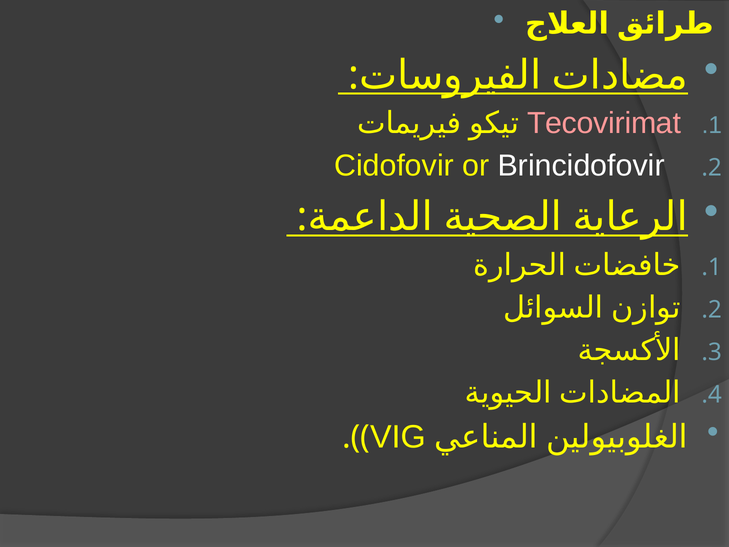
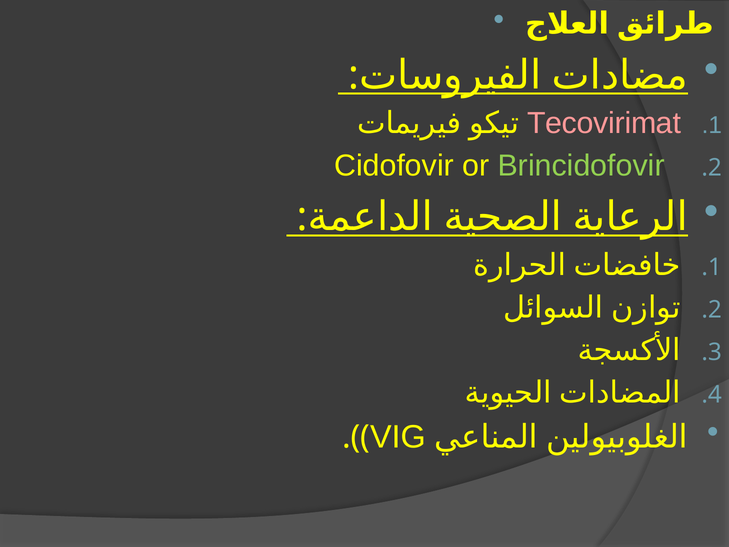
Brincidofovir colour: white -> light green
